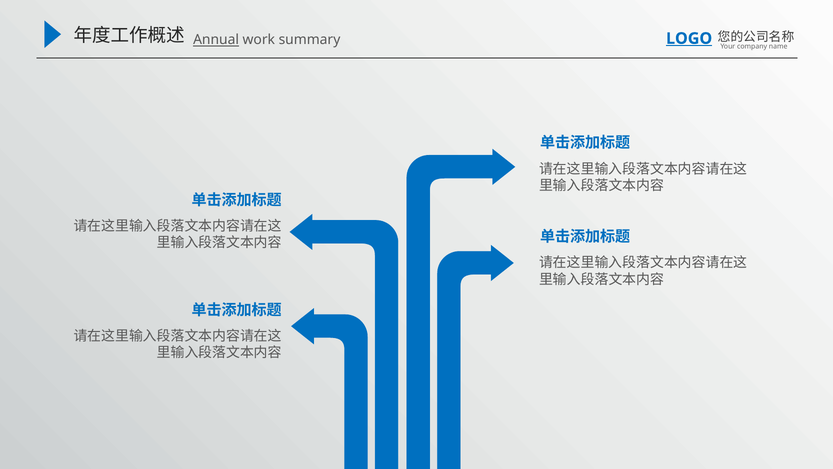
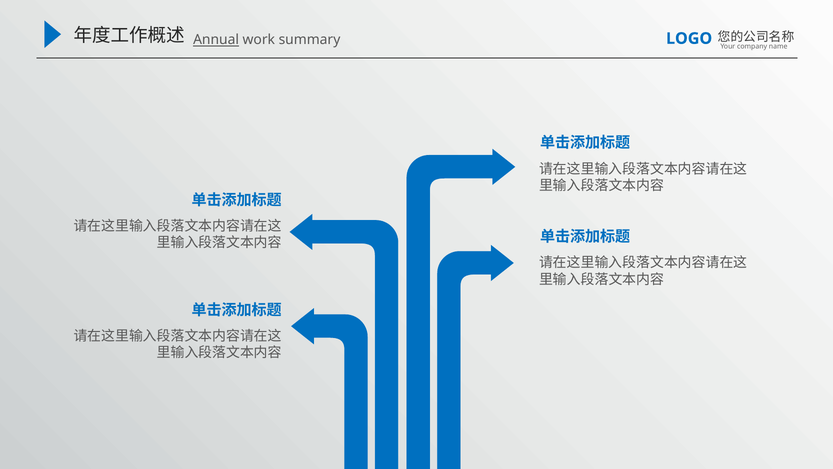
LOGO underline: present -> none
